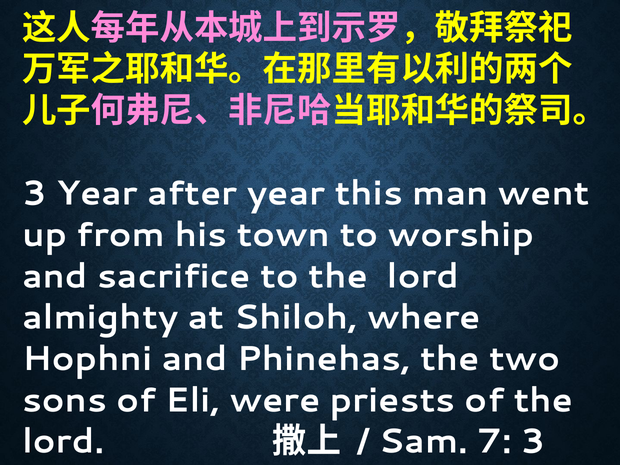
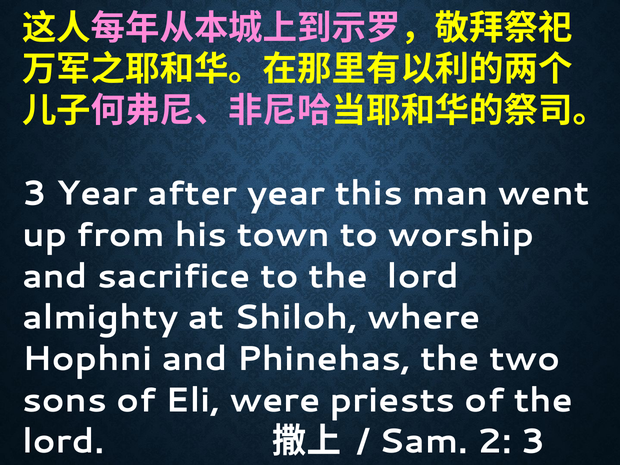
7: 7 -> 2
